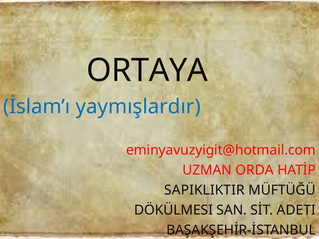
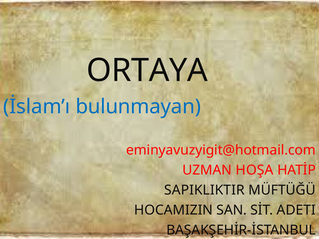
yaymışlardır: yaymışlardır -> bulunmayan
ORDA: ORDA -> HOŞA
DÖKÜLMESI: DÖKÜLMESI -> HOCAMIZIN
